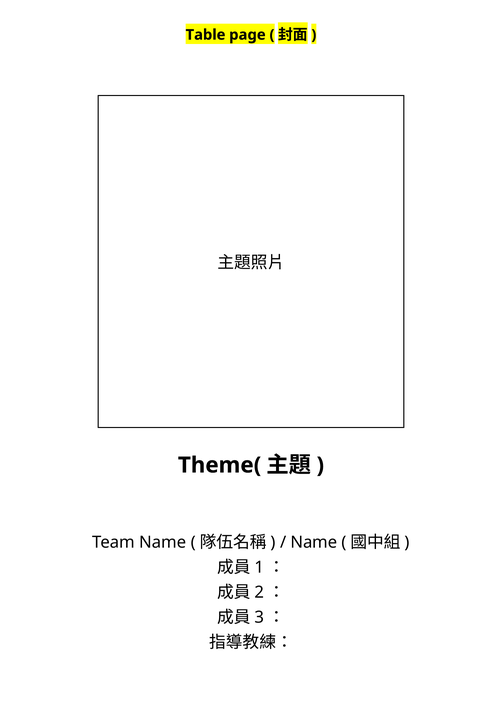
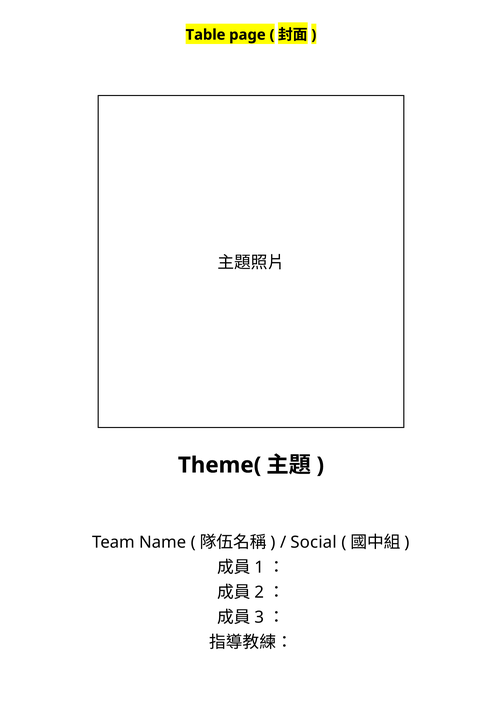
Name at (314, 542): Name -> Social
